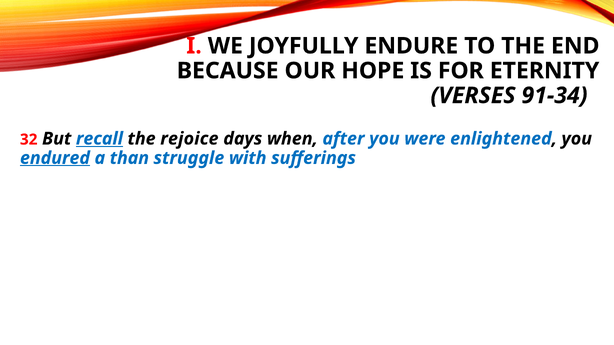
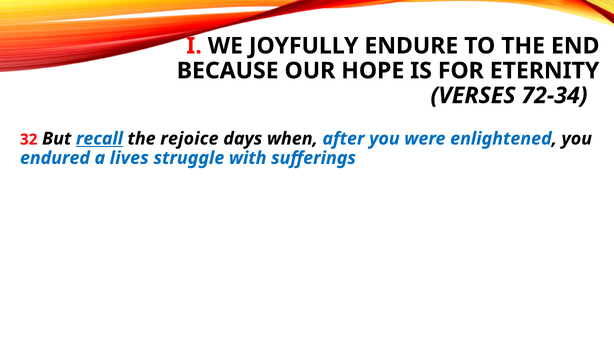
91-34: 91-34 -> 72-34
endured underline: present -> none
than: than -> lives
